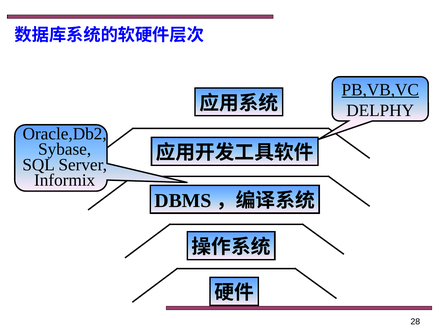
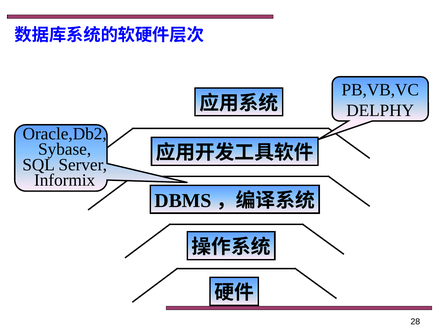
PB,VB,VC underline: present -> none
